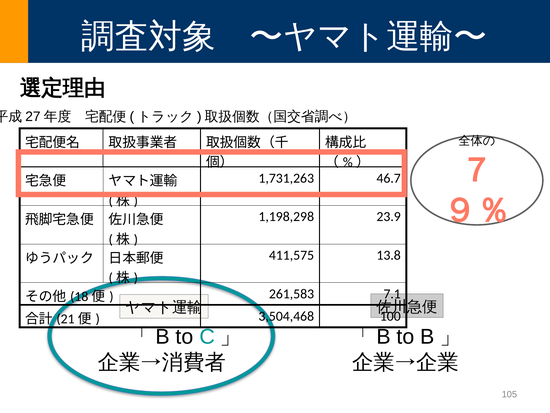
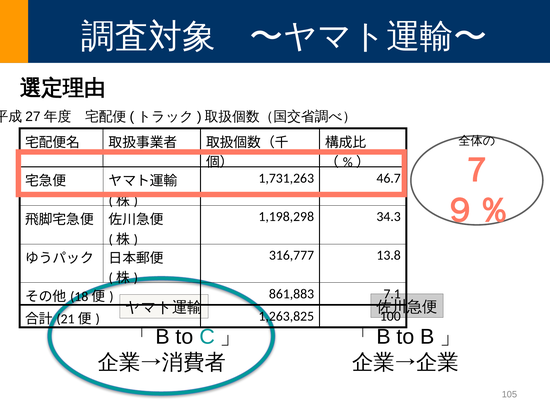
23.9: 23.9 -> 34.3
411,575: 411,575 -> 316,777
261,583: 261,583 -> 861,883
3,504,468: 3,504,468 -> 1,263,825
